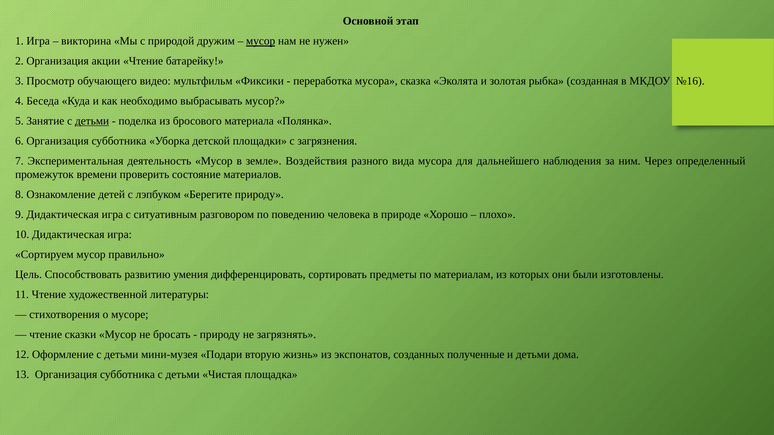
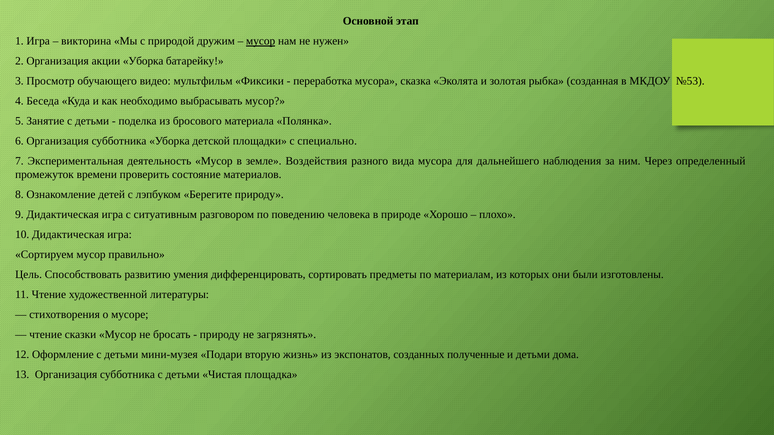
акции Чтение: Чтение -> Уборка
№16: №16 -> №53
детьми at (92, 121) underline: present -> none
загрязнения: загрязнения -> специально
